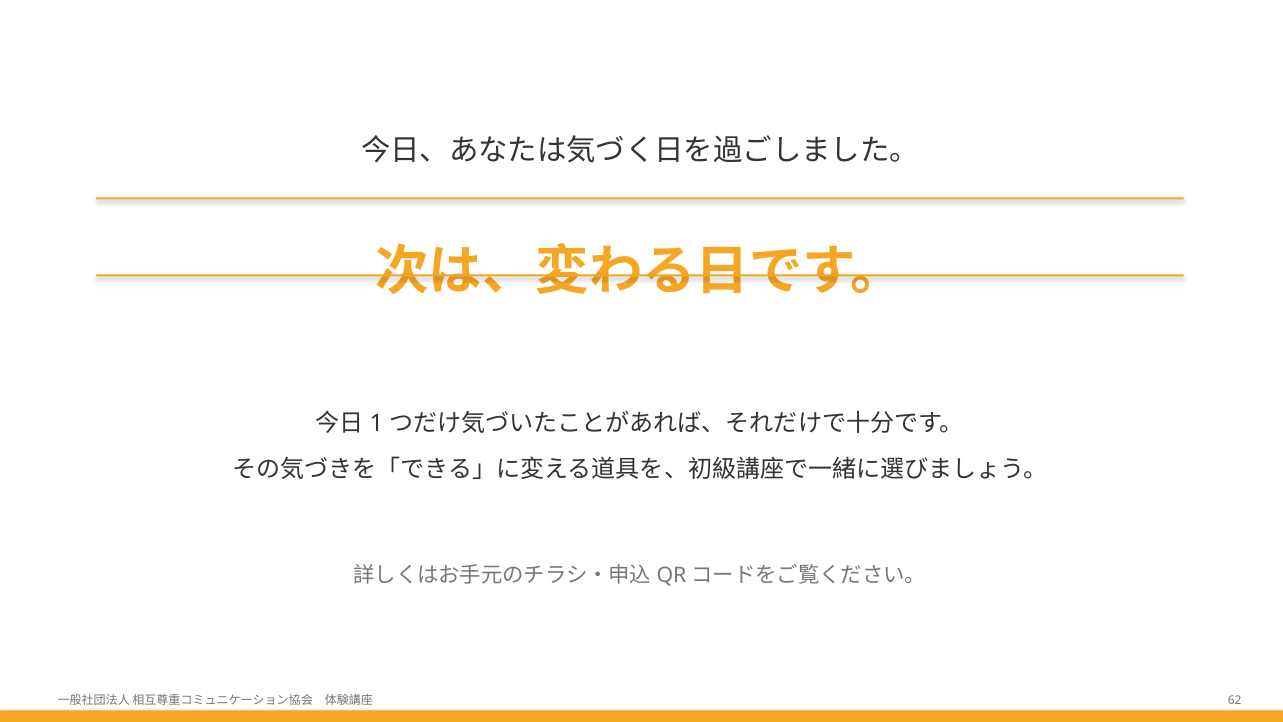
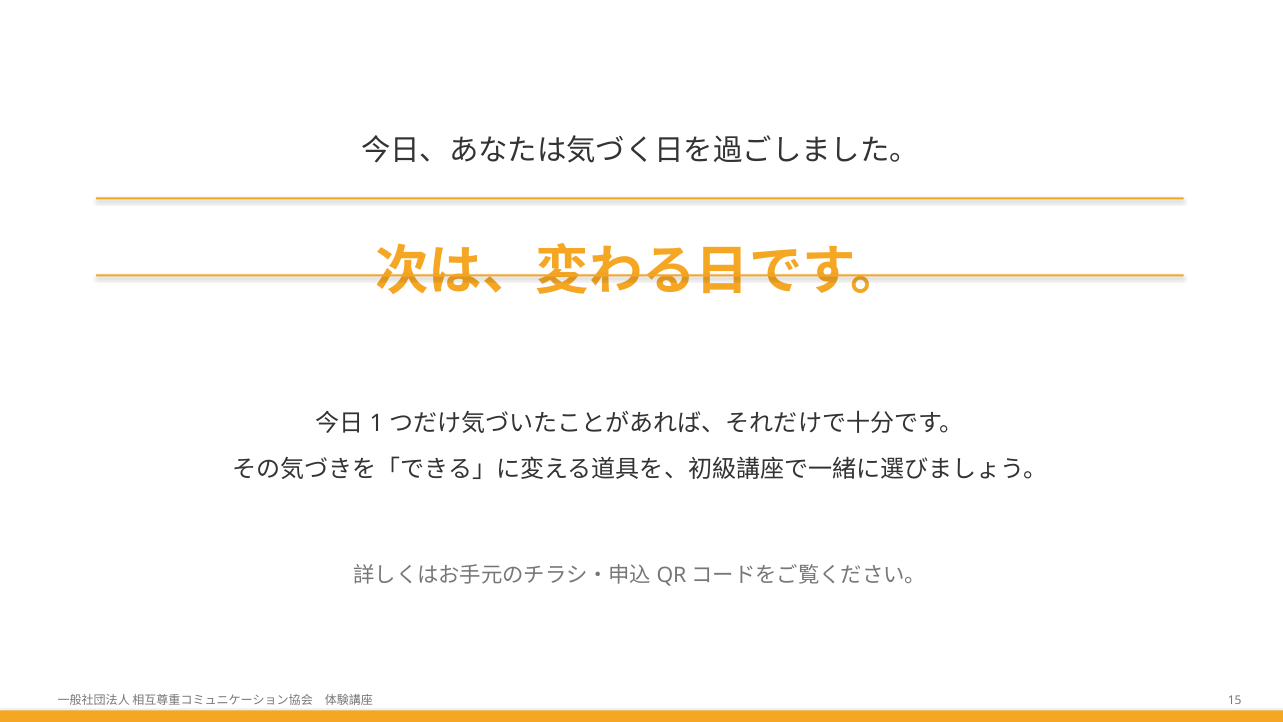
62: 62 -> 15
